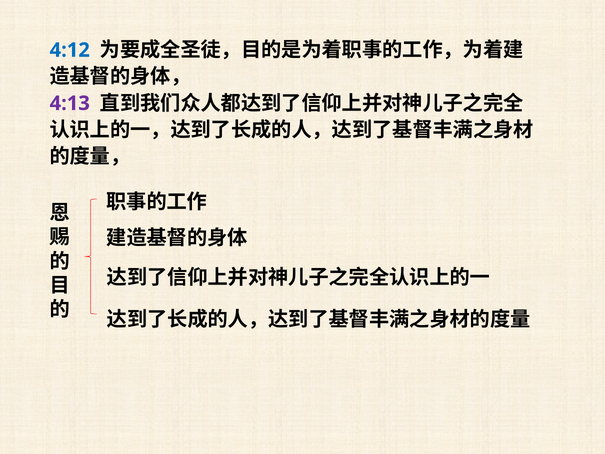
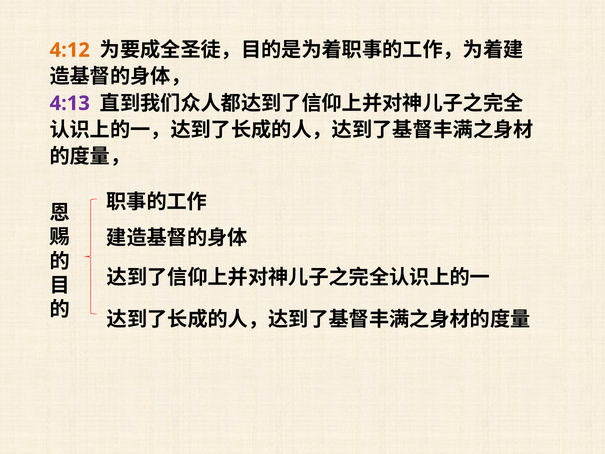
4:12 colour: blue -> orange
